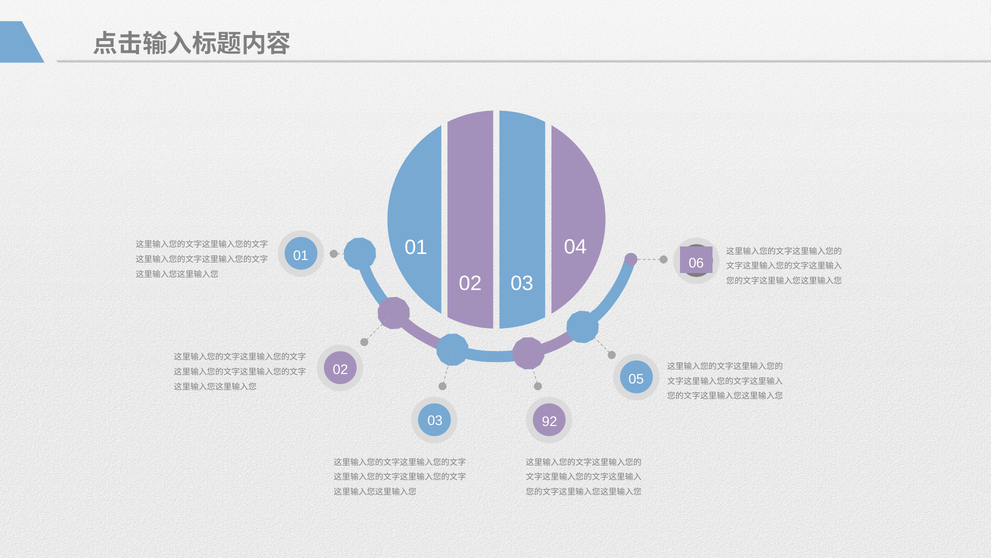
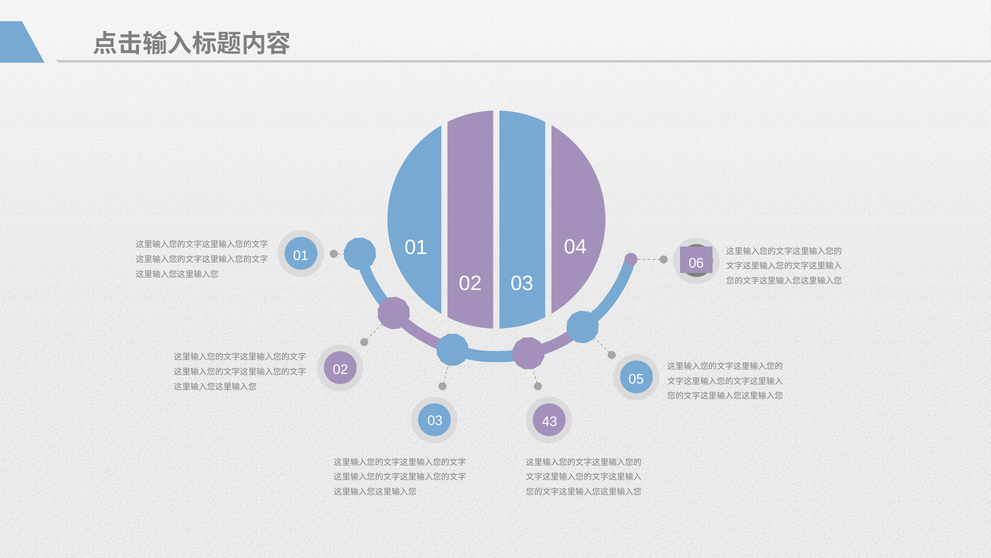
92: 92 -> 43
